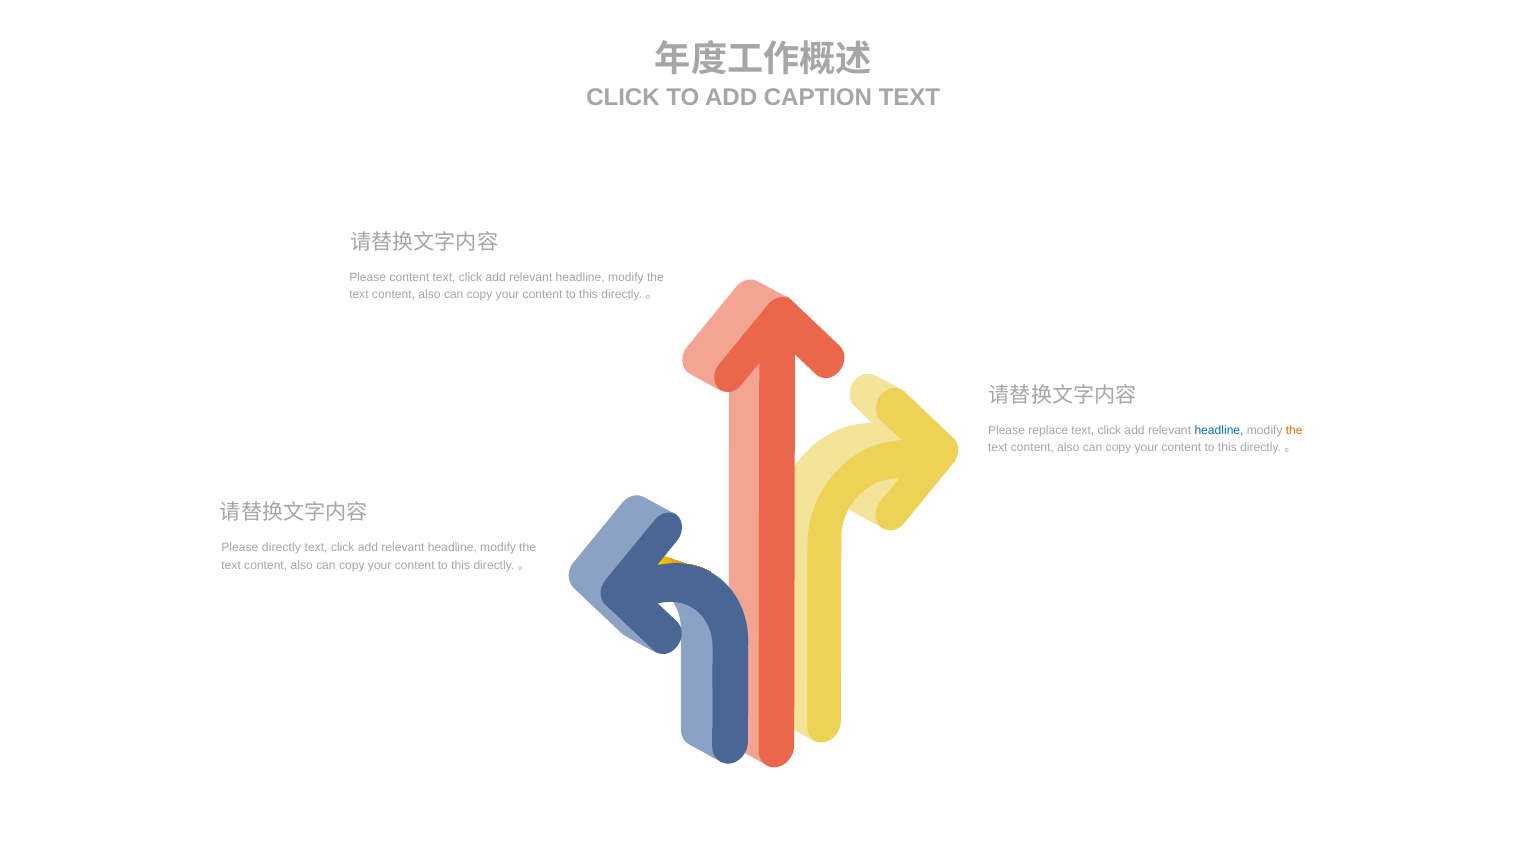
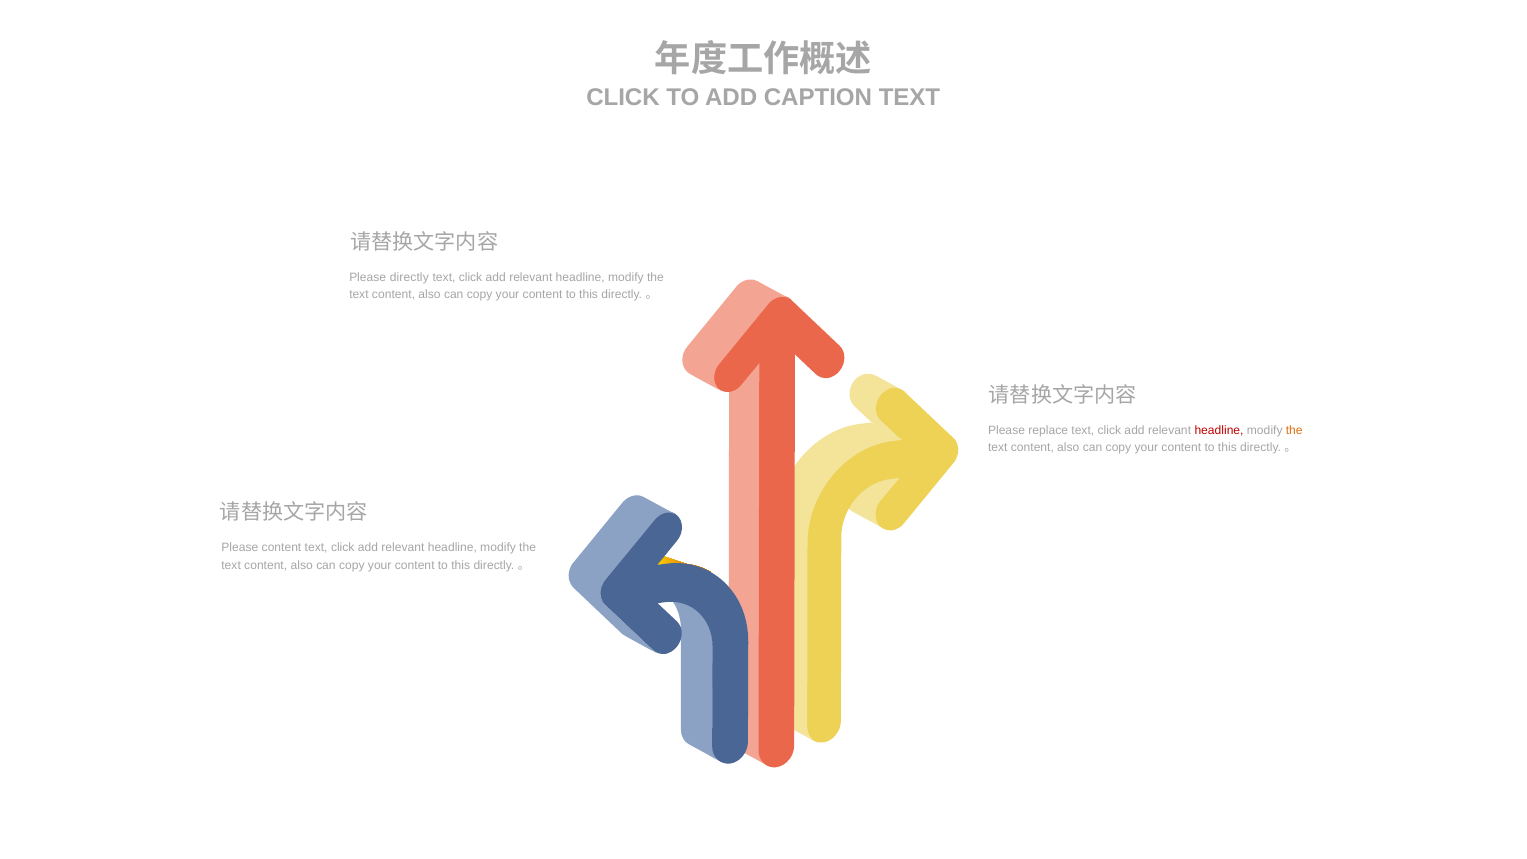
Please content: content -> directly
headline at (1219, 431) colour: blue -> red
Please directly: directly -> content
